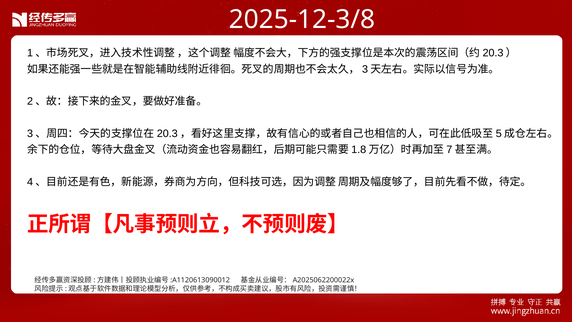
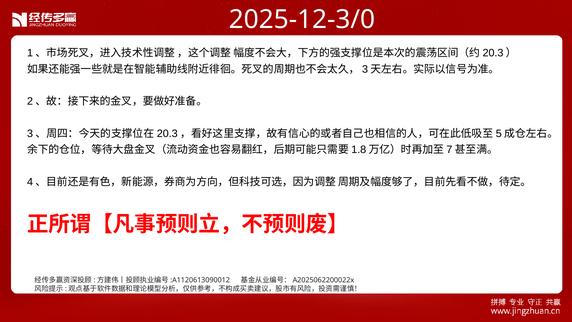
2025-12-3/8: 2025-12-3/8 -> 2025-12-3/0
